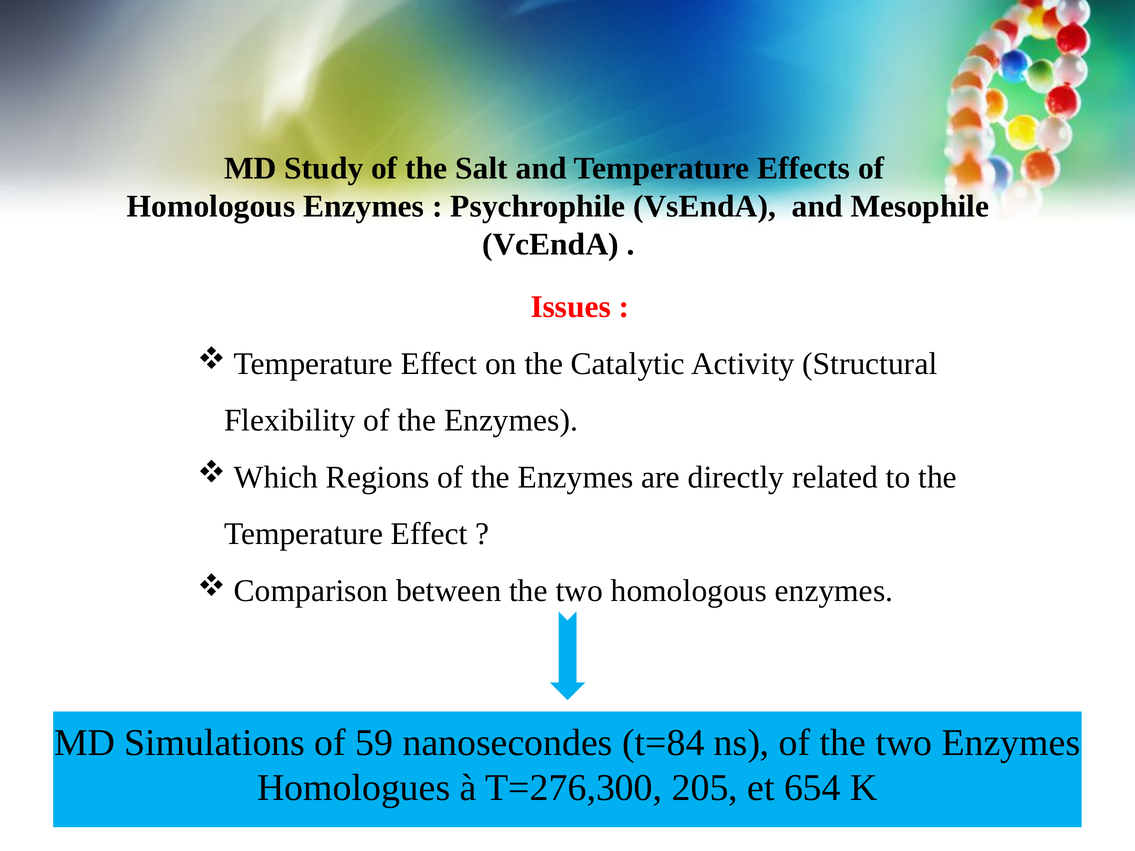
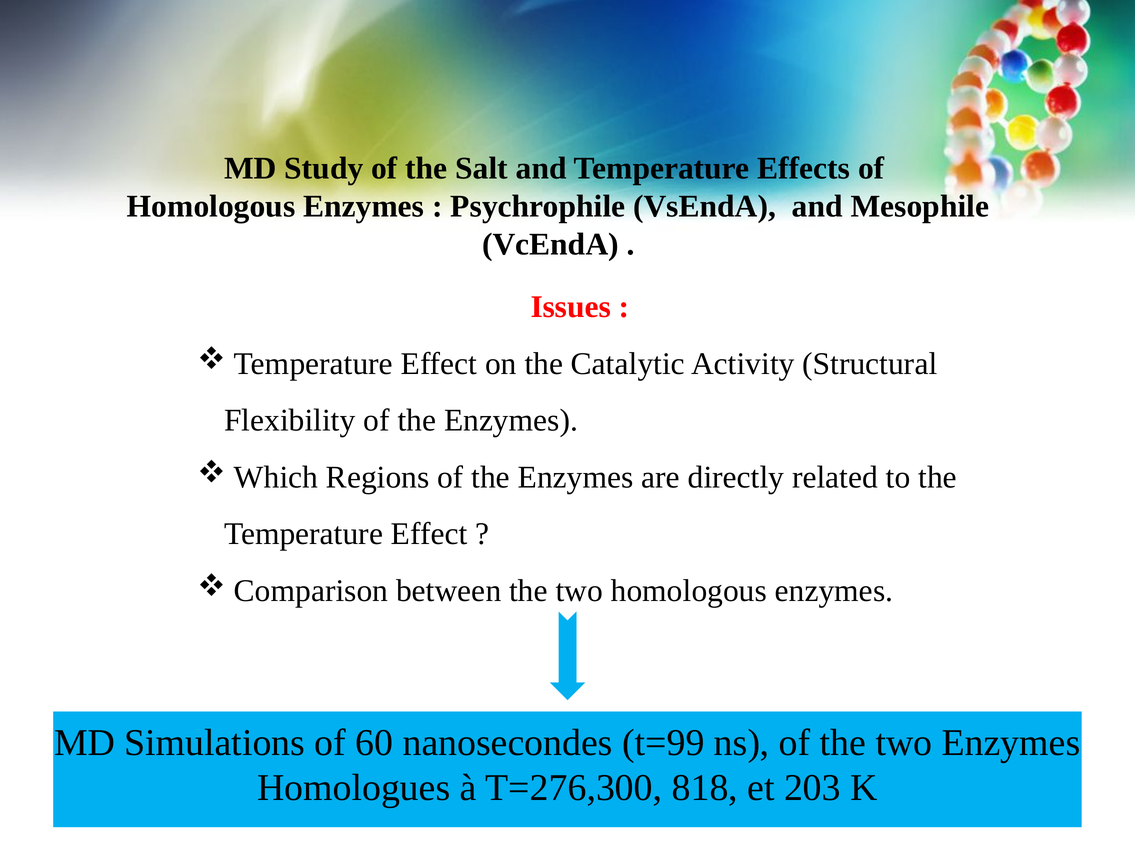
59: 59 -> 60
t=84: t=84 -> t=99
205: 205 -> 818
654: 654 -> 203
